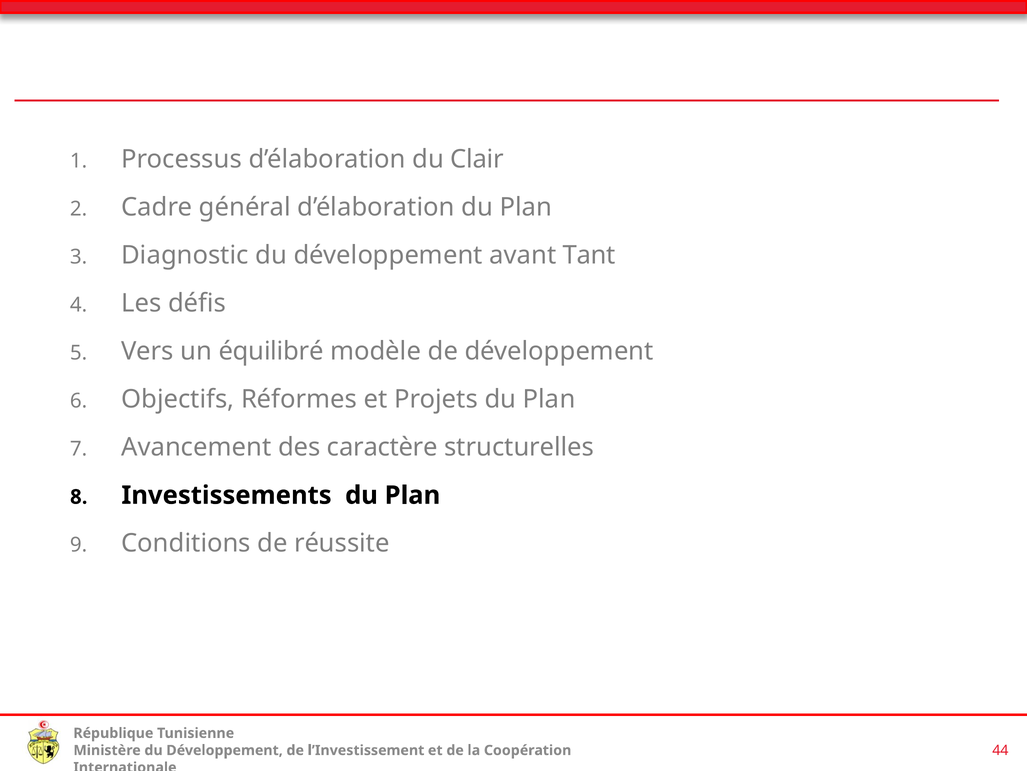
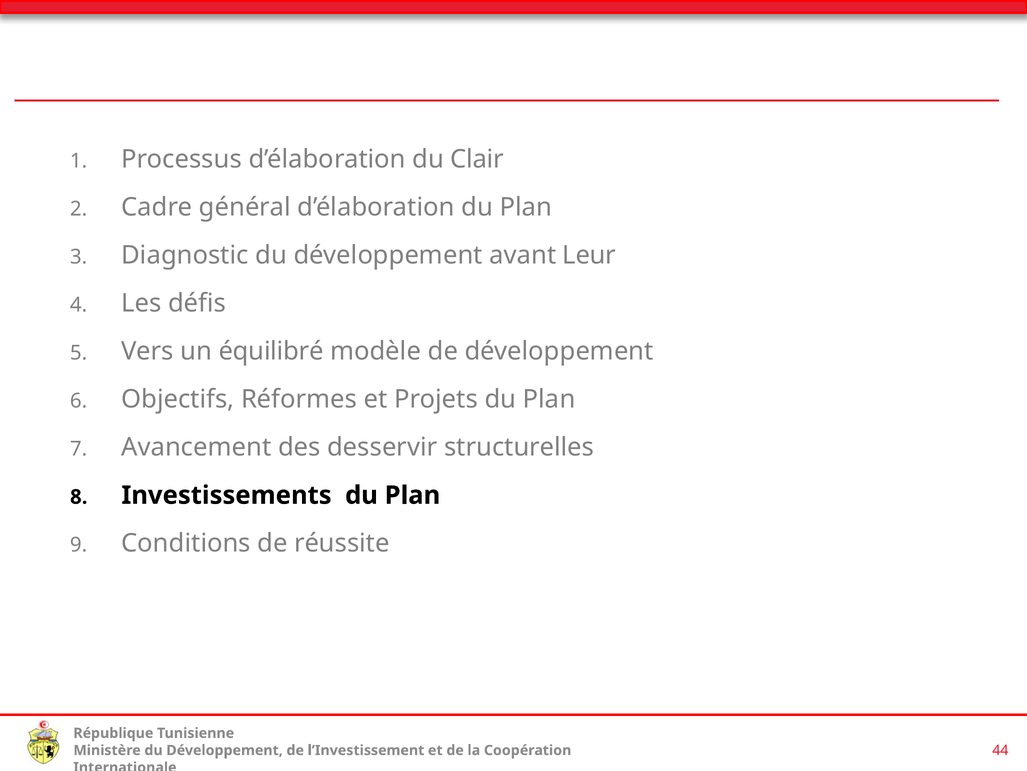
Tant: Tant -> Leur
caractère: caractère -> desservir
